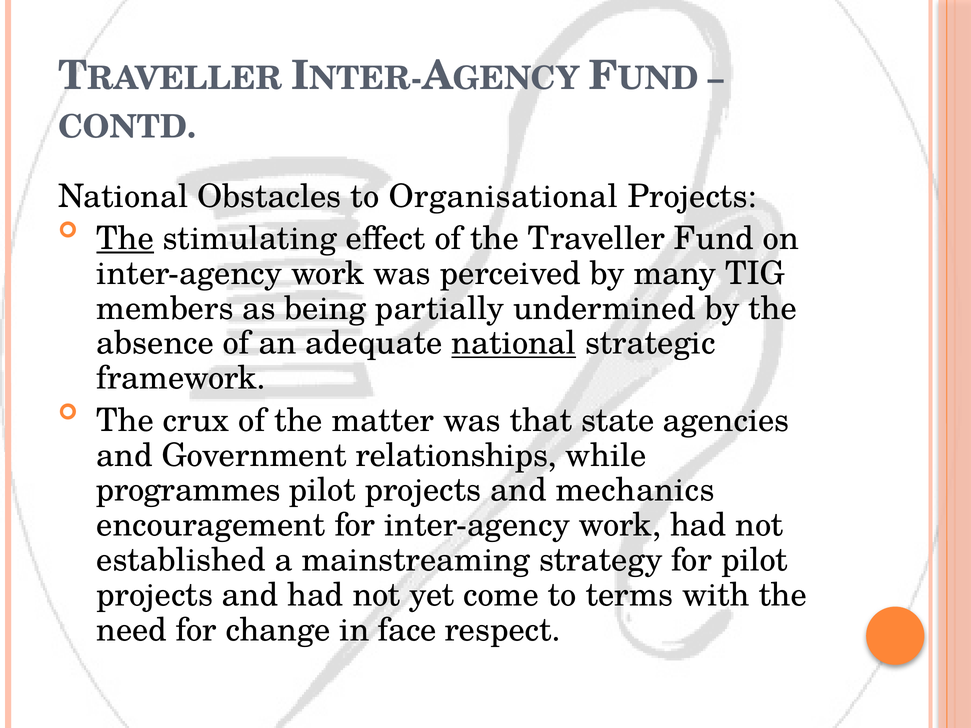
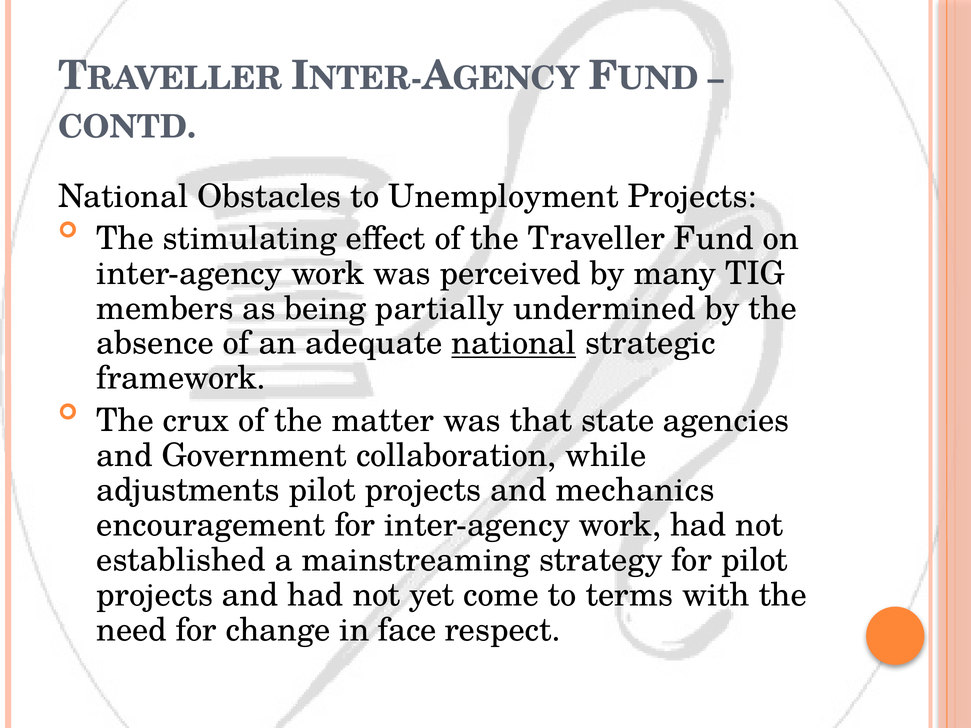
Organisational: Organisational -> Unemployment
The at (125, 239) underline: present -> none
relationships: relationships -> collaboration
programmes: programmes -> adjustments
